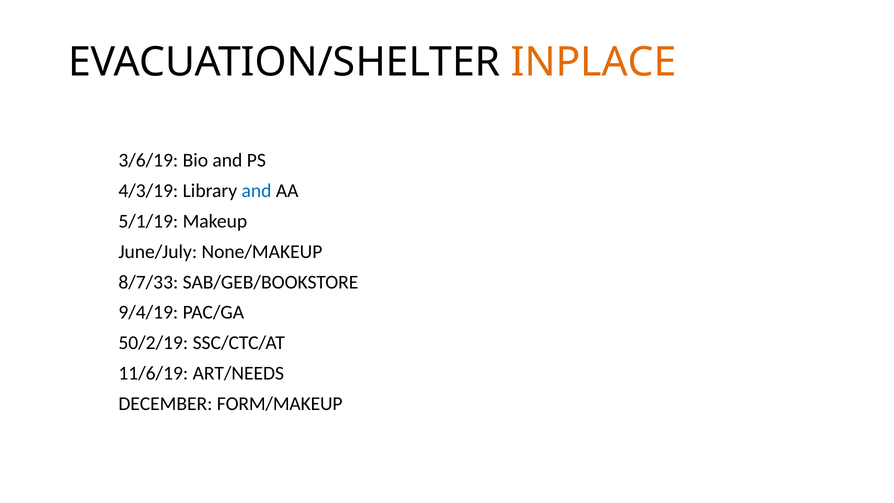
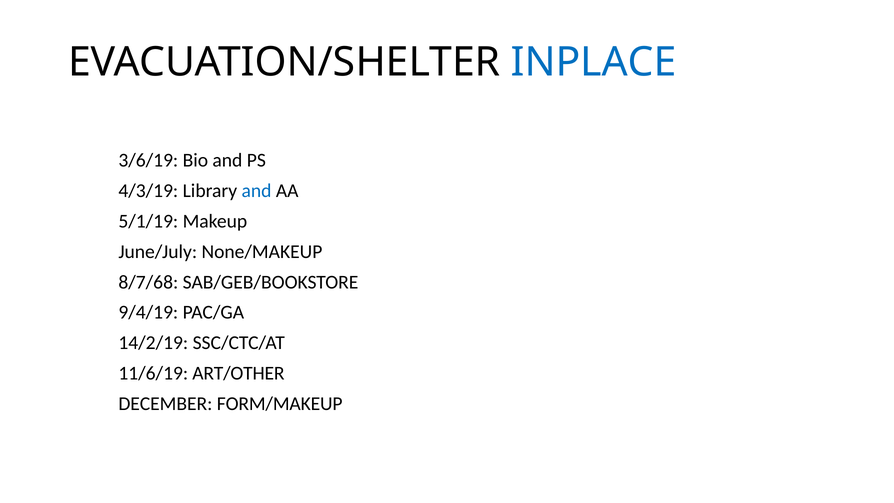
INPLACE colour: orange -> blue
8/7/33: 8/7/33 -> 8/7/68
50/2/19: 50/2/19 -> 14/2/19
ART/NEEDS: ART/NEEDS -> ART/OTHER
